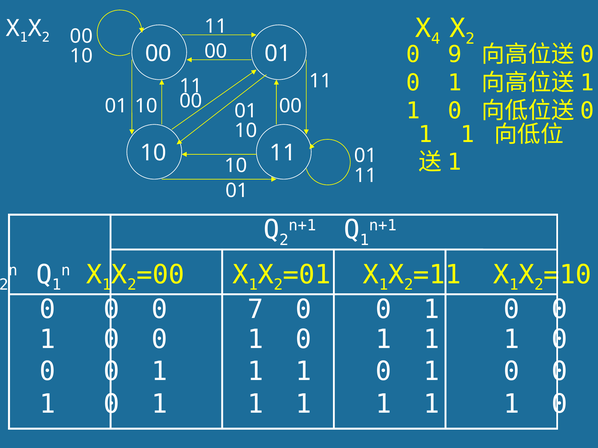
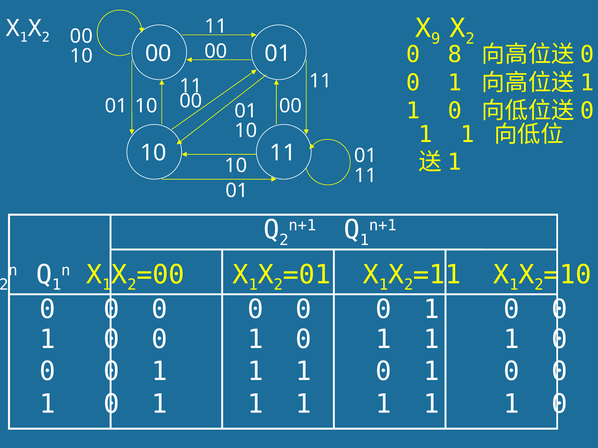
4: 4 -> 9
9: 9 -> 8
7 at (255, 310): 7 -> 0
